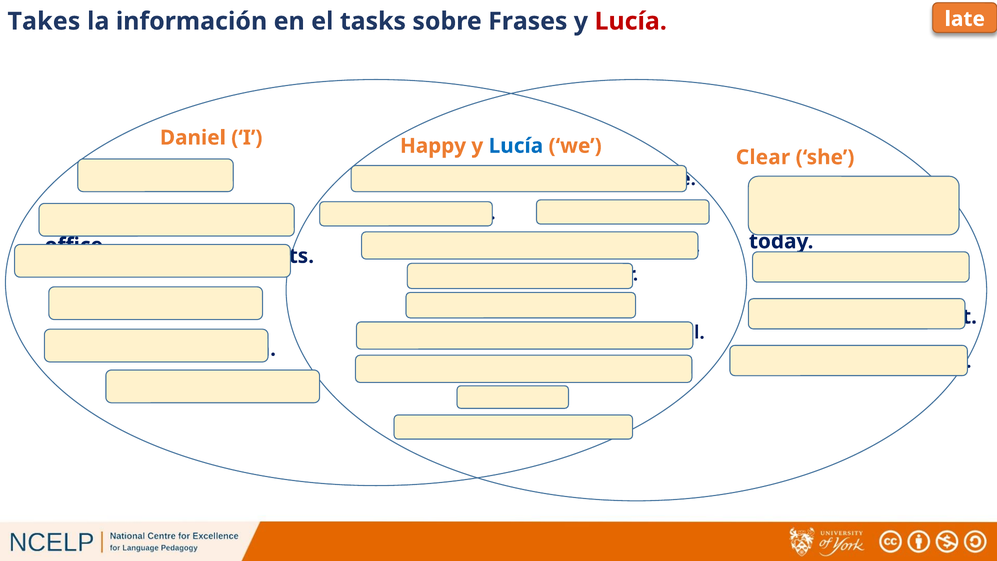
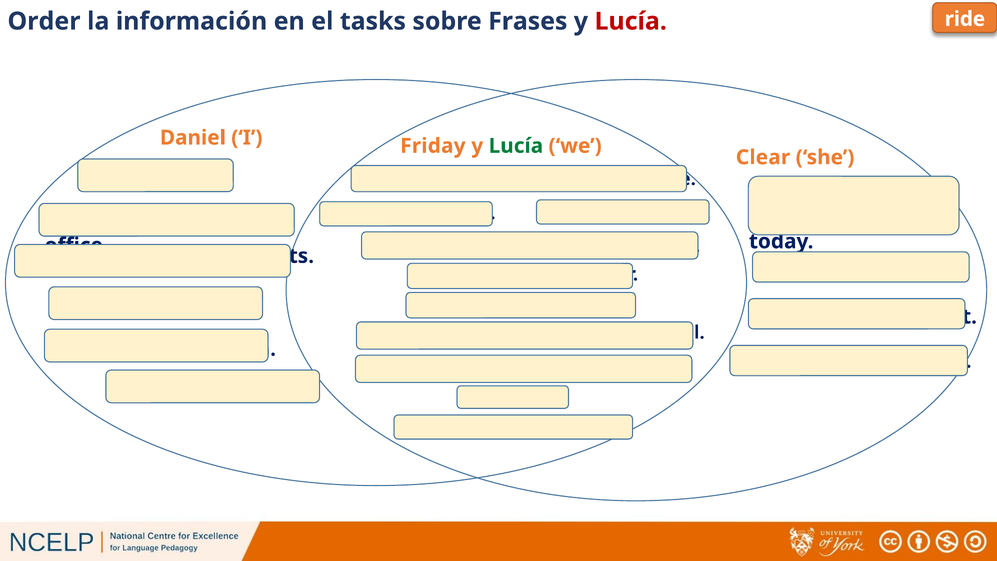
late at (965, 19): late -> ride
Takes at (44, 21): Takes -> Order
Happy: Happy -> Friday
Lucía at (516, 146) colour: blue -> green
